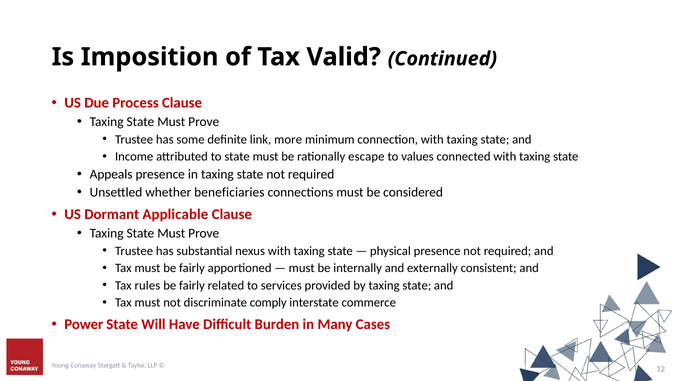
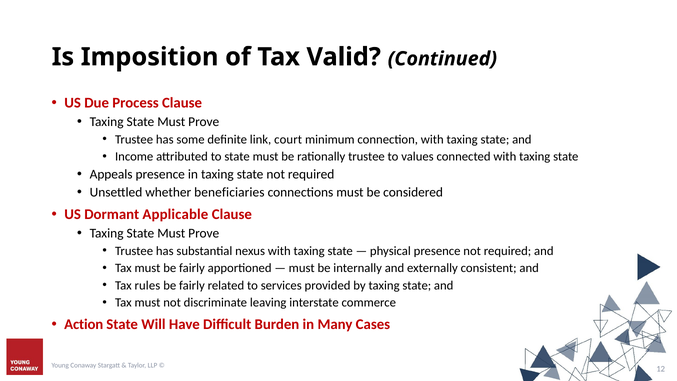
more: more -> court
rationally escape: escape -> trustee
comply: comply -> leaving
Power: Power -> Action
